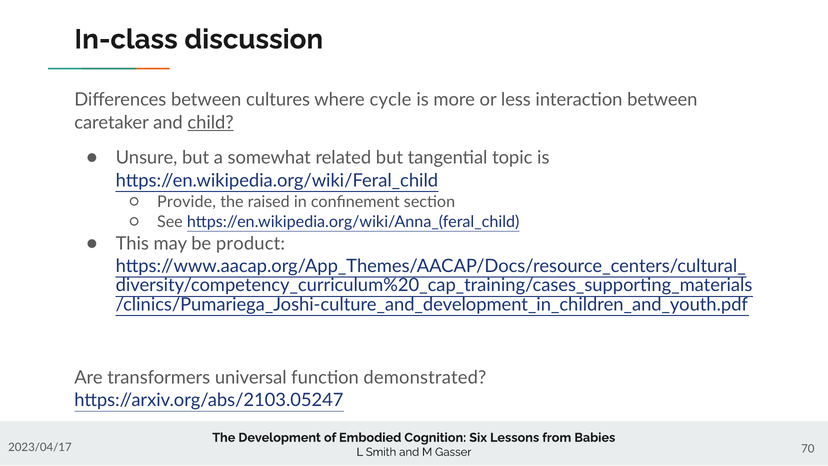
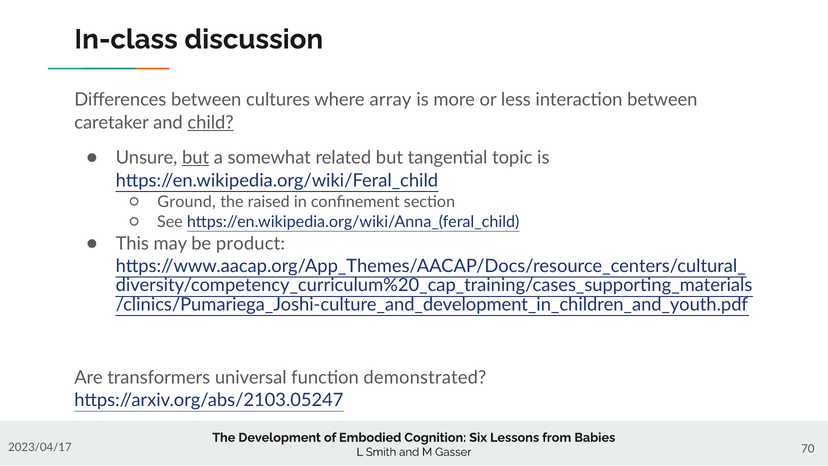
cycle: cycle -> array
but at (196, 158) underline: none -> present
Provide: Provide -> Ground
